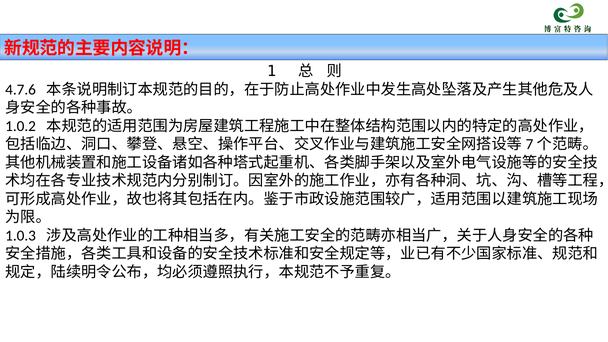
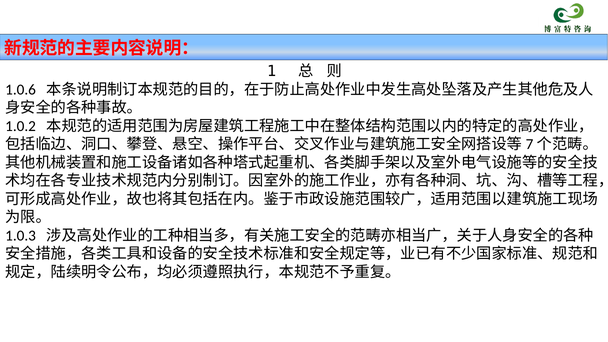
4.7.6: 4.7.6 -> 1.0.6
